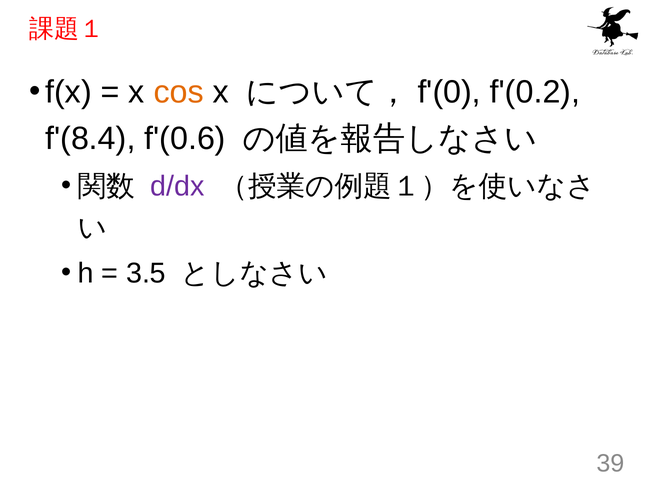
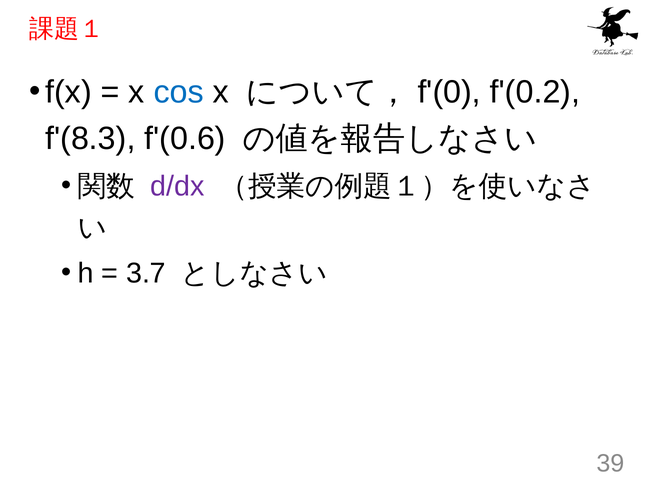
cos colour: orange -> blue
f'(8.4: f'(8.4 -> f'(8.3
3.5: 3.5 -> 3.7
